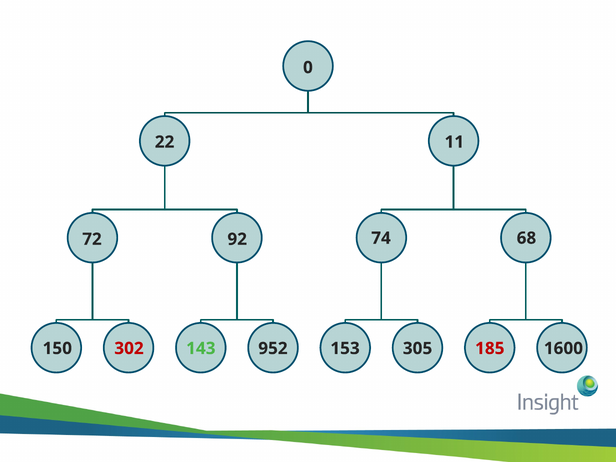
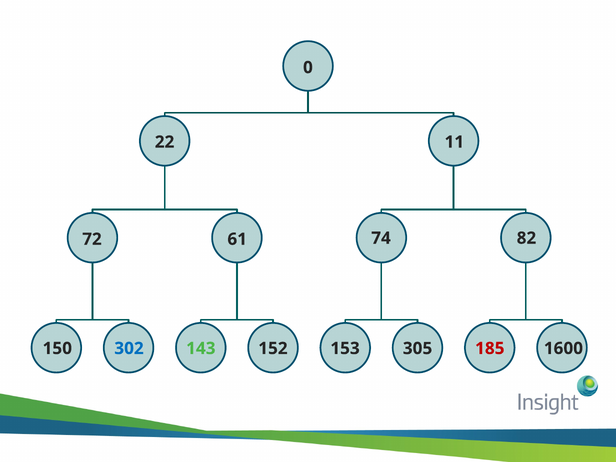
92: 92 -> 61
68: 68 -> 82
302 colour: red -> blue
952: 952 -> 152
